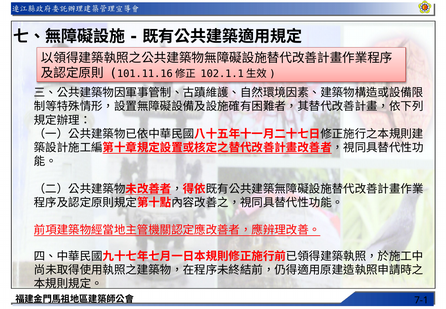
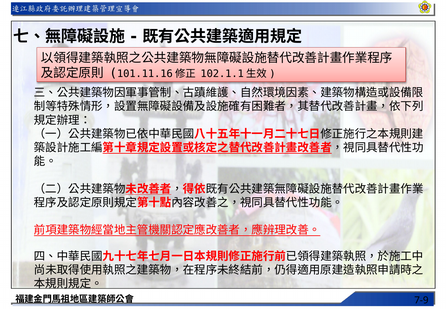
7-1: 7-1 -> 7-9
